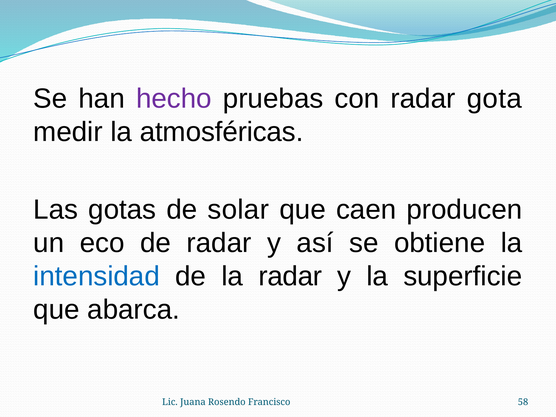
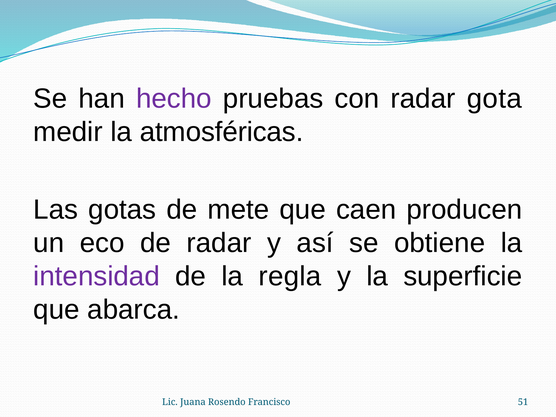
solar: solar -> mete
intensidad colour: blue -> purple
la radar: radar -> regla
58: 58 -> 51
